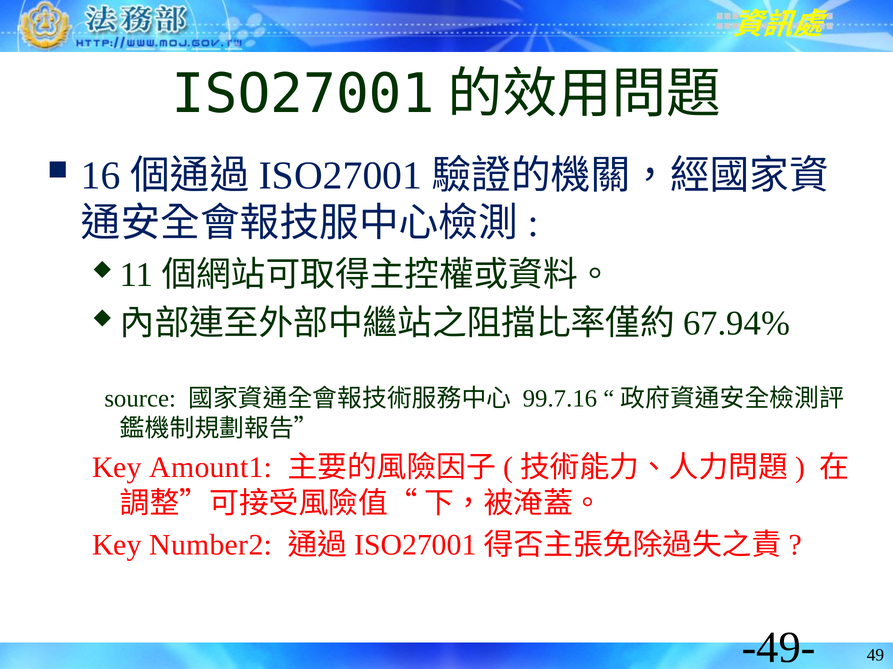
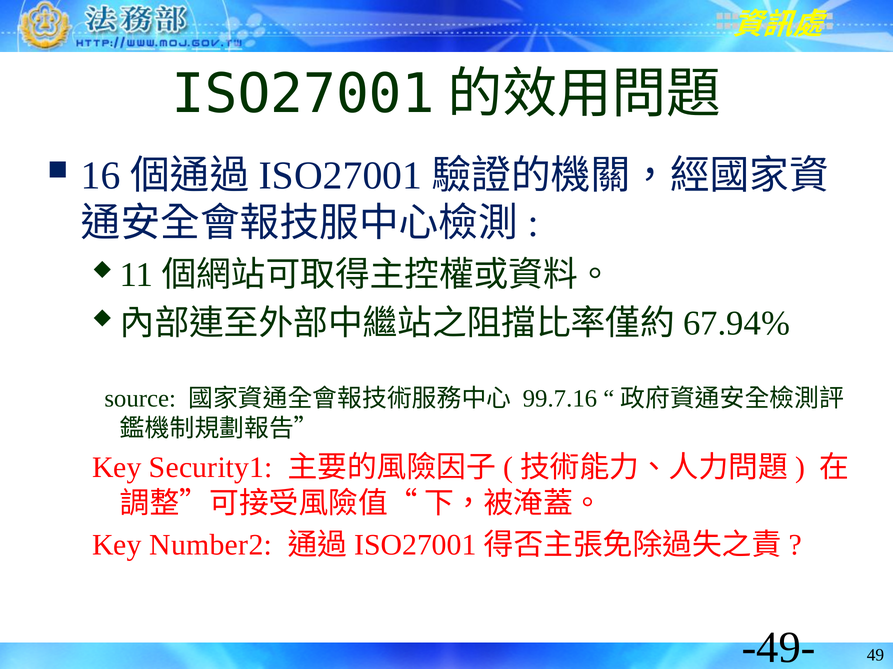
Amount1: Amount1 -> Security1
